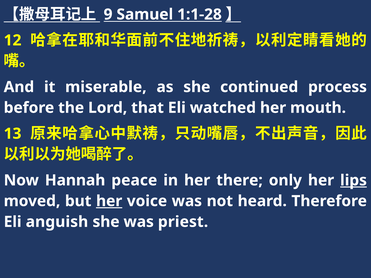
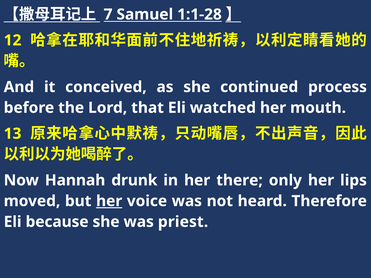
9: 9 -> 7
miserable: miserable -> conceived
peace: peace -> drunk
lips underline: present -> none
anguish: anguish -> because
